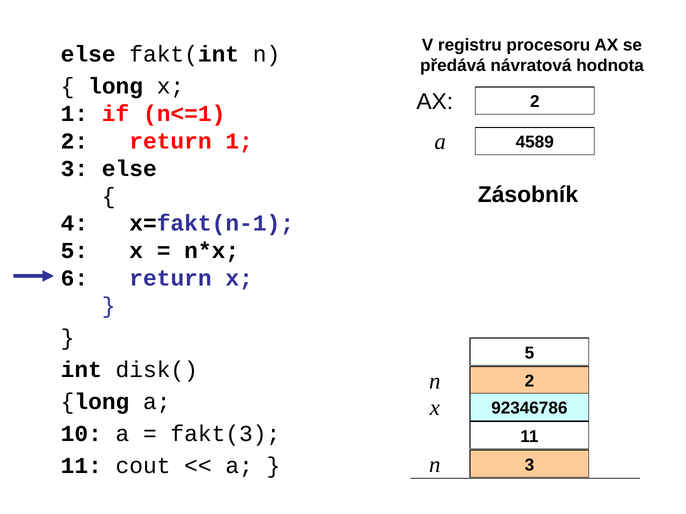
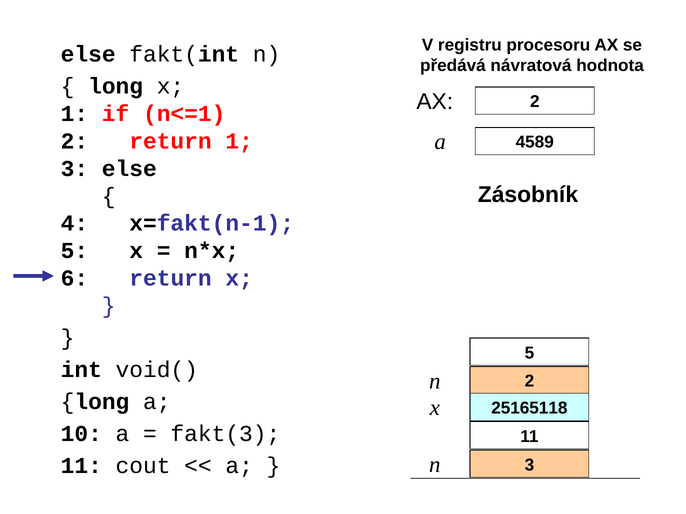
disk(: disk( -> void(
92346786: 92346786 -> 25165118
